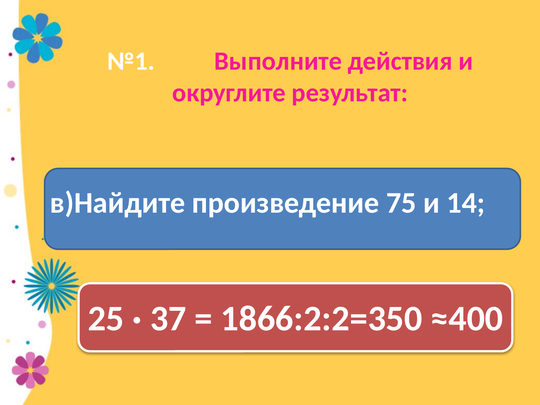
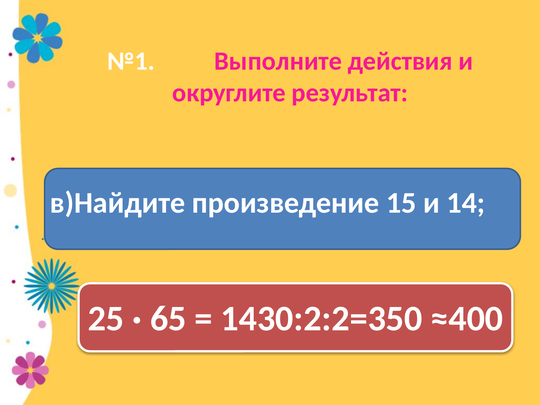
75: 75 -> 15
37: 37 -> 65
1866:2:2=350: 1866:2:2=350 -> 1430:2:2=350
